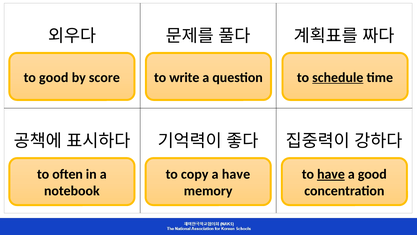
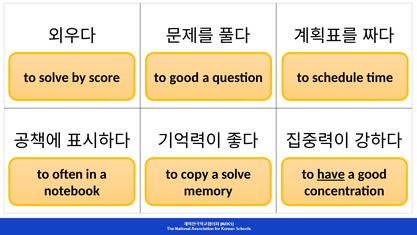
to good: good -> solve
to write: write -> good
schedule underline: present -> none
a have: have -> solve
